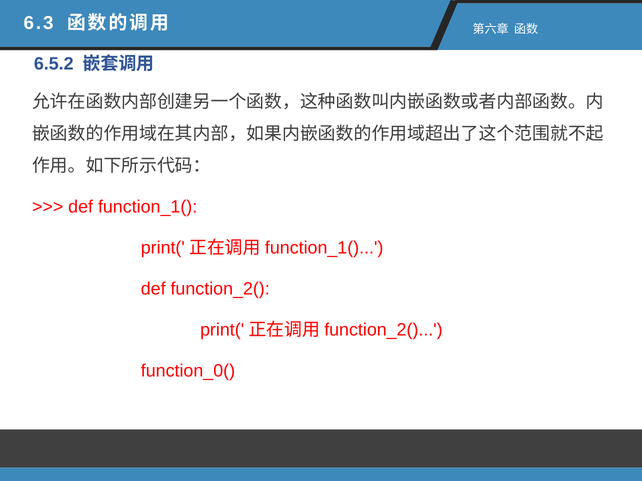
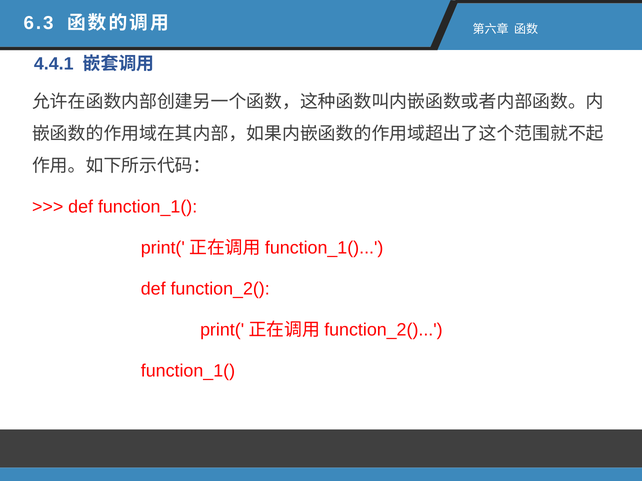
6.5.2: 6.5.2 -> 4.4.1
function_0( at (188, 371): function_0( -> function_1(
